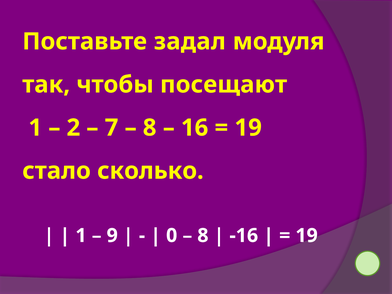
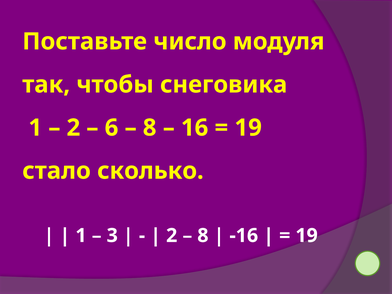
задал: задал -> число
посещают: посещают -> снеговика
7: 7 -> 6
9: 9 -> 3
0 at (172, 236): 0 -> 2
